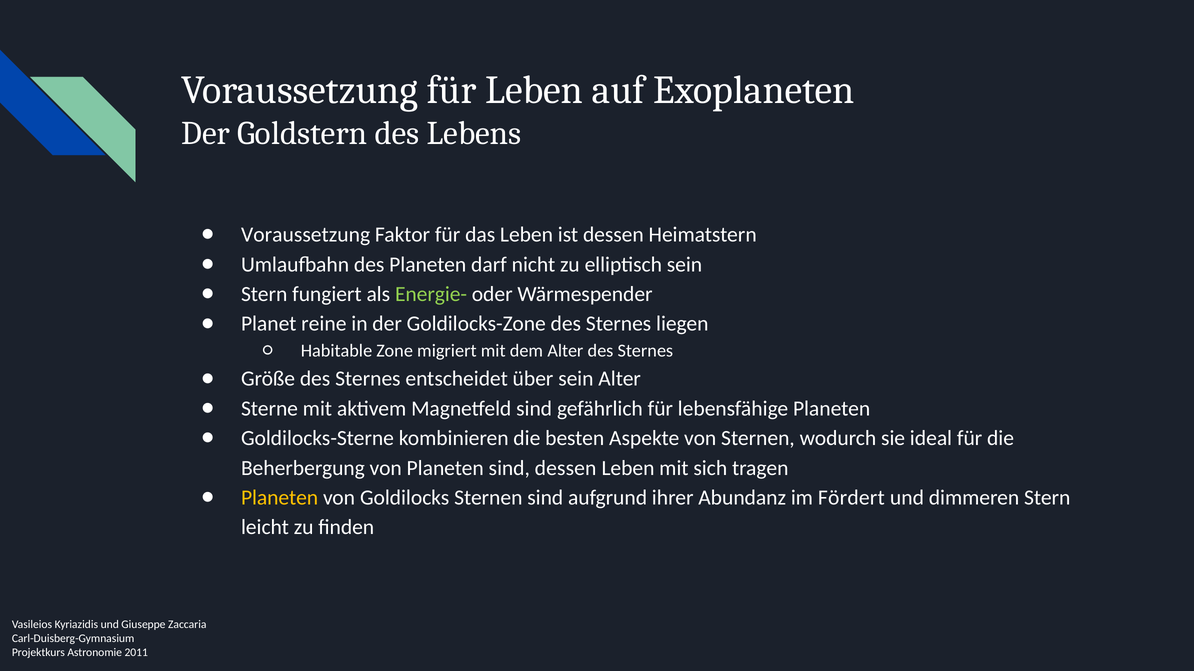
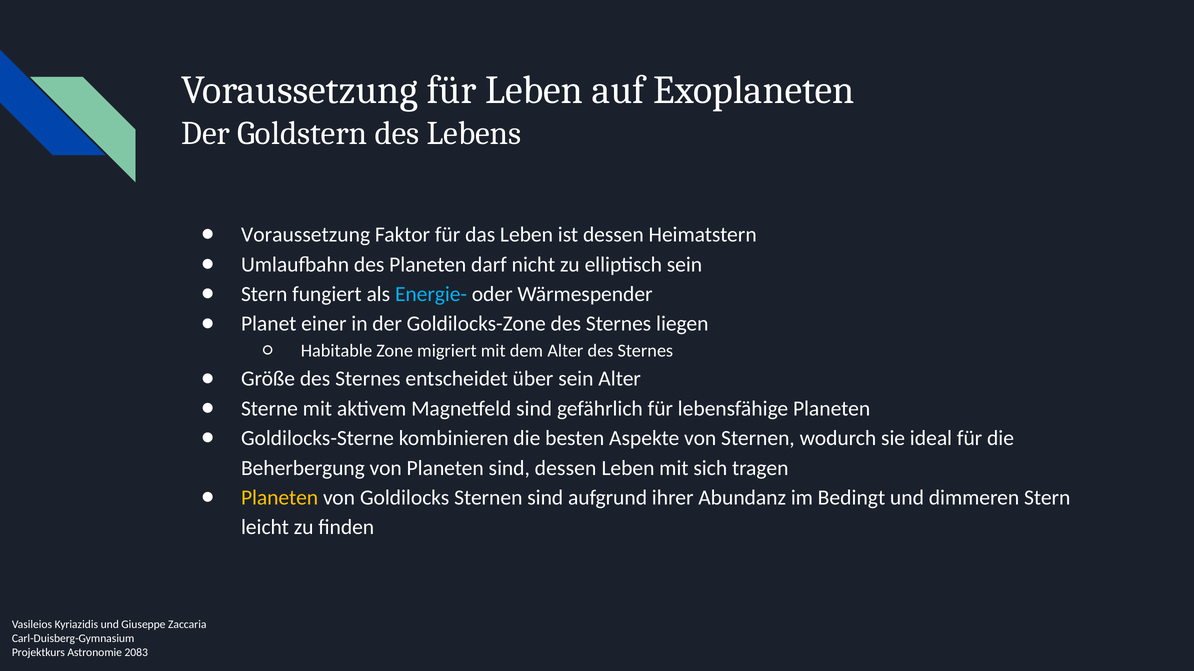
Energie- colour: light green -> light blue
reine: reine -> einer
Fördert: Fördert -> Bedingt
2011: 2011 -> 2083
